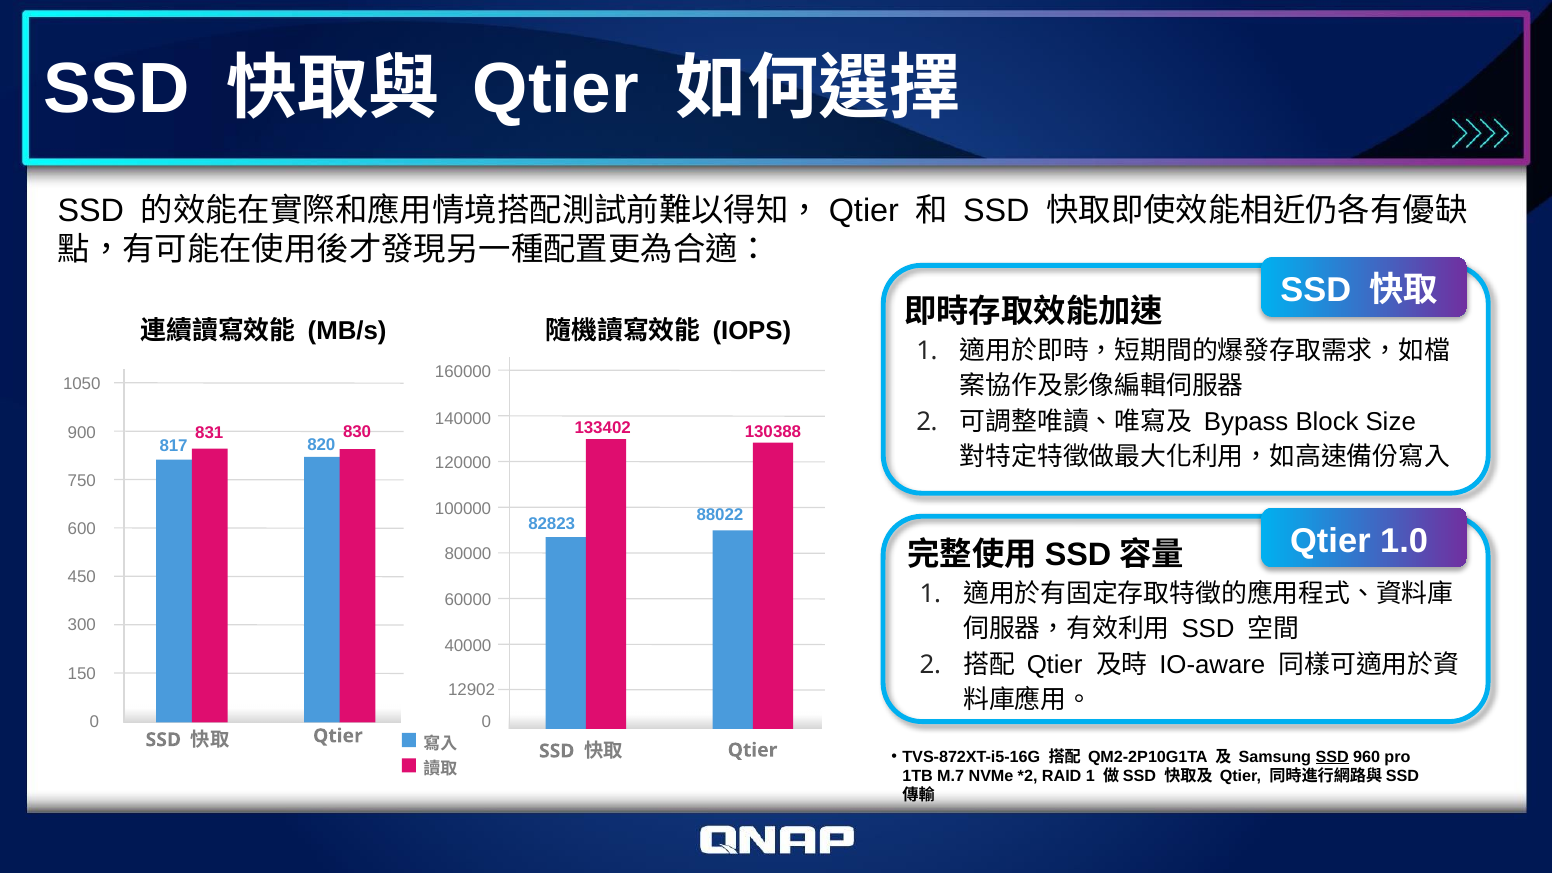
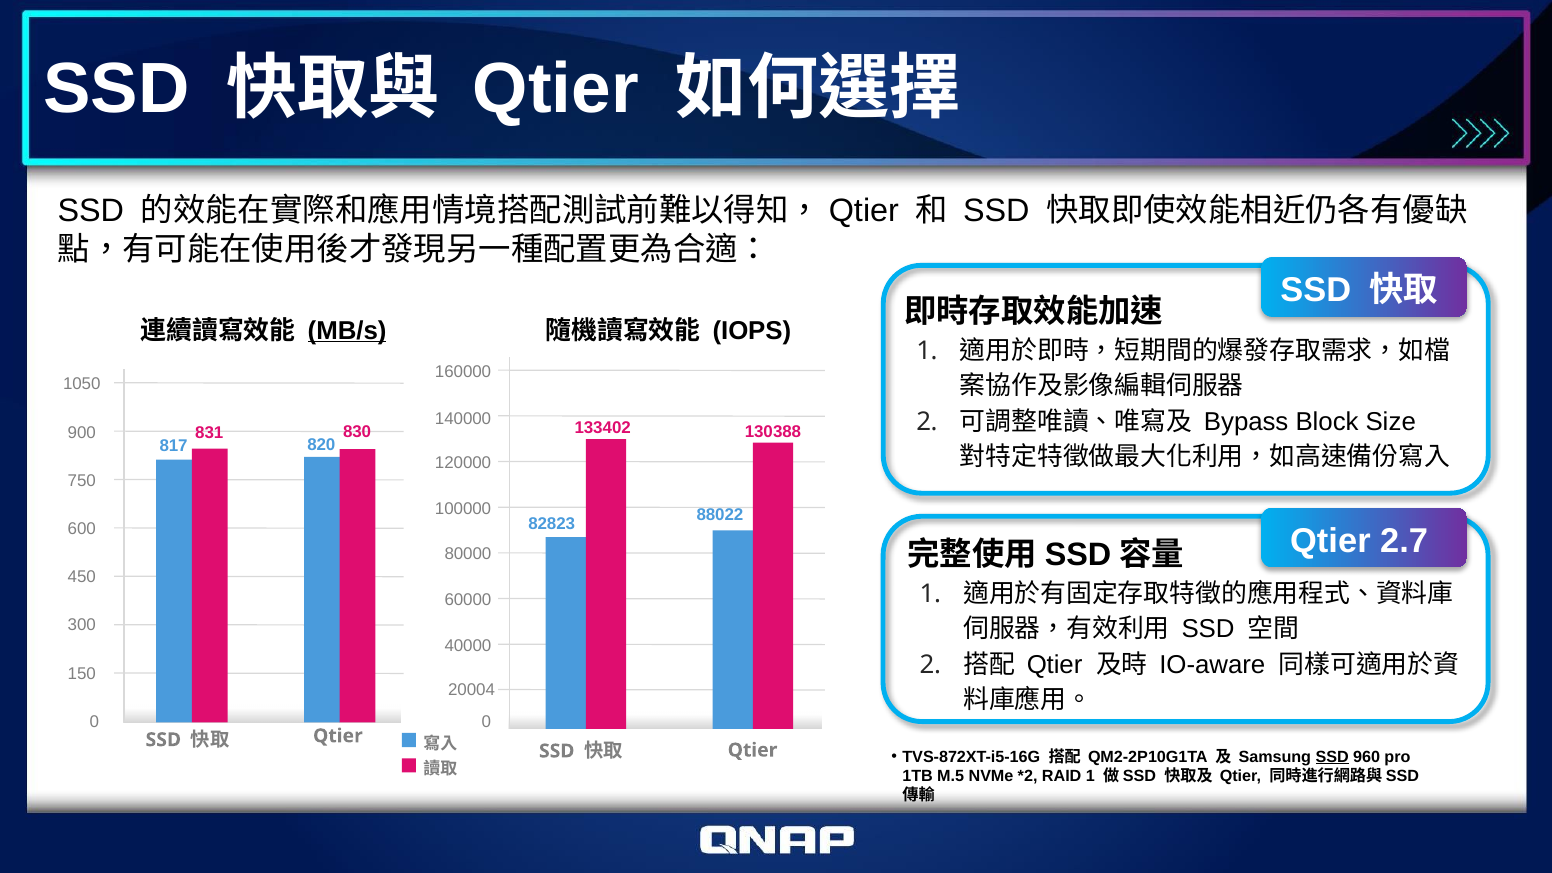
MB/s underline: none -> present
1.0: 1.0 -> 2.7
12902: 12902 -> 20004
M.7: M.7 -> M.5
